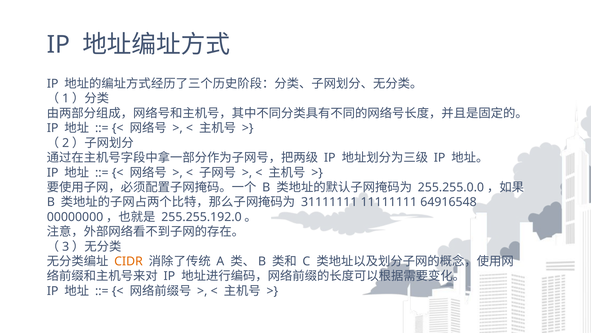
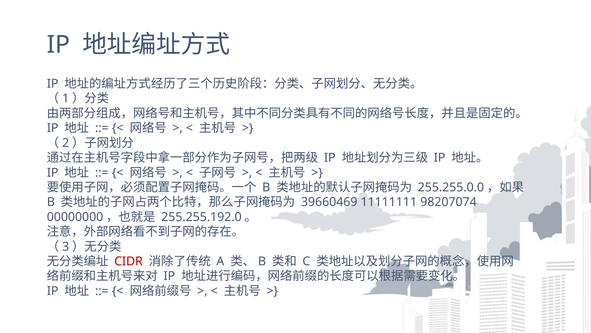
31111111: 31111111 -> 39660469
64916548: 64916548 -> 98207074
CIDR colour: orange -> red
